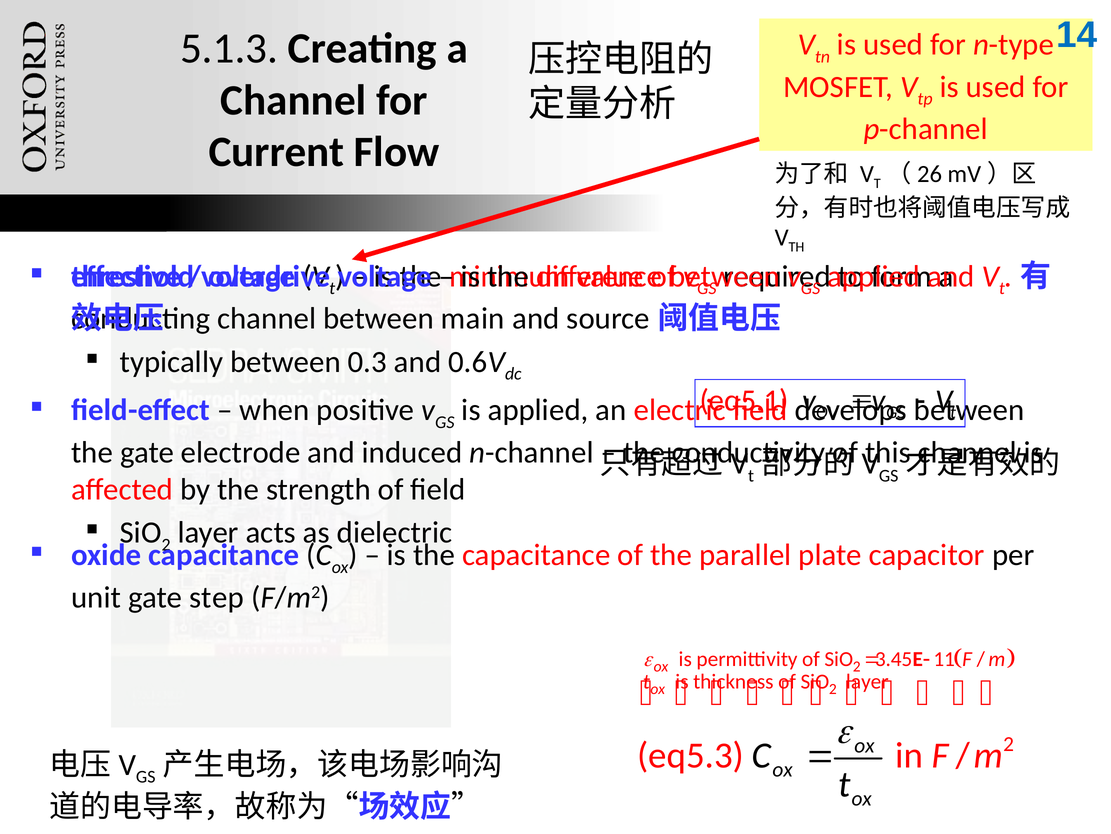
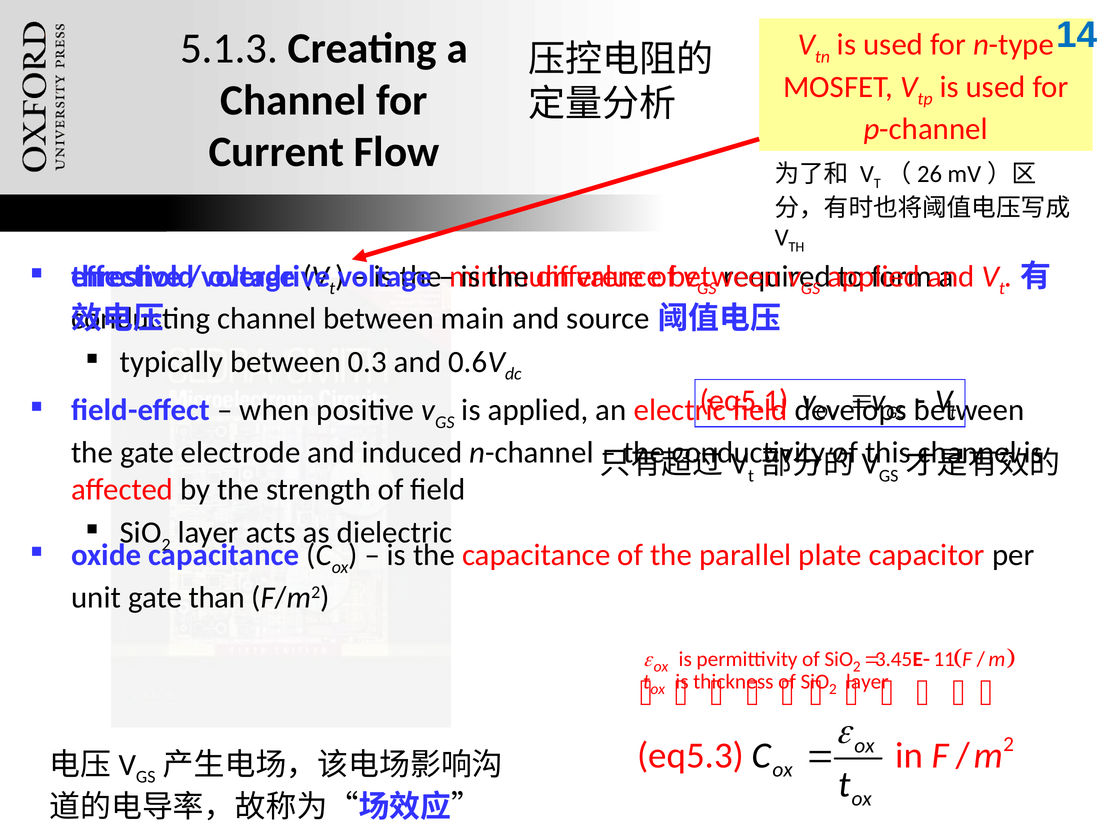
step: step -> than
